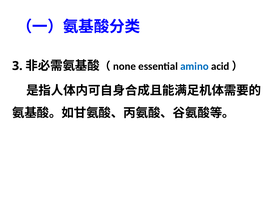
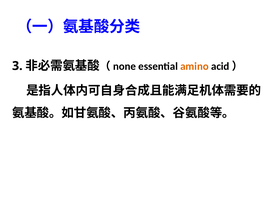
amino colour: blue -> orange
